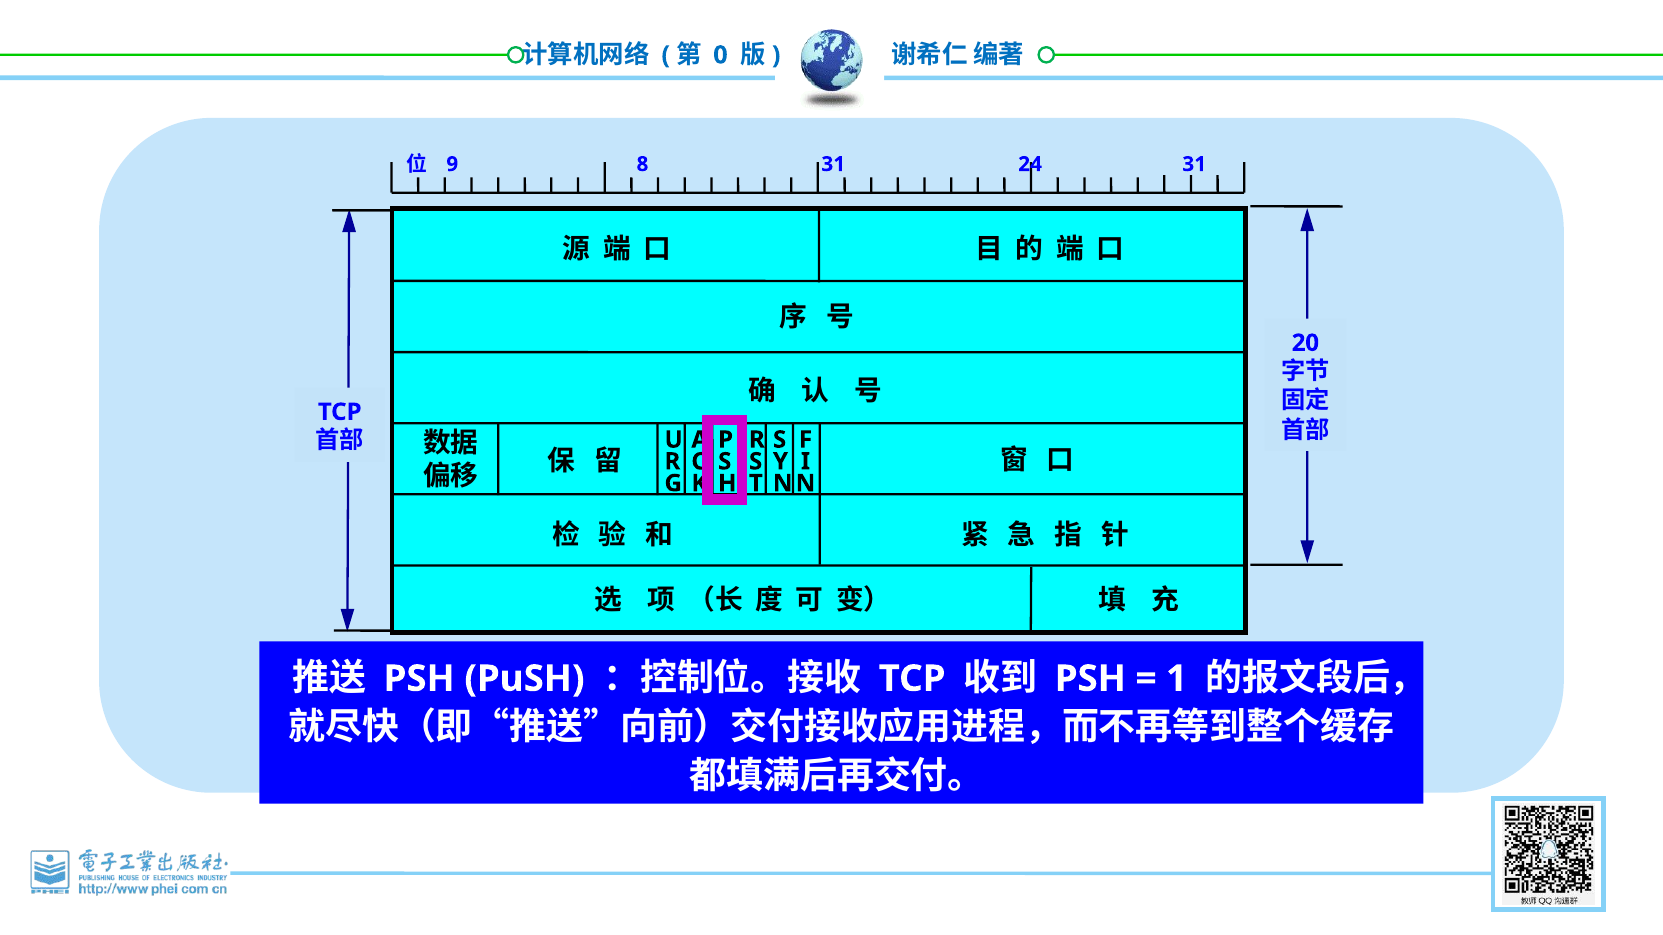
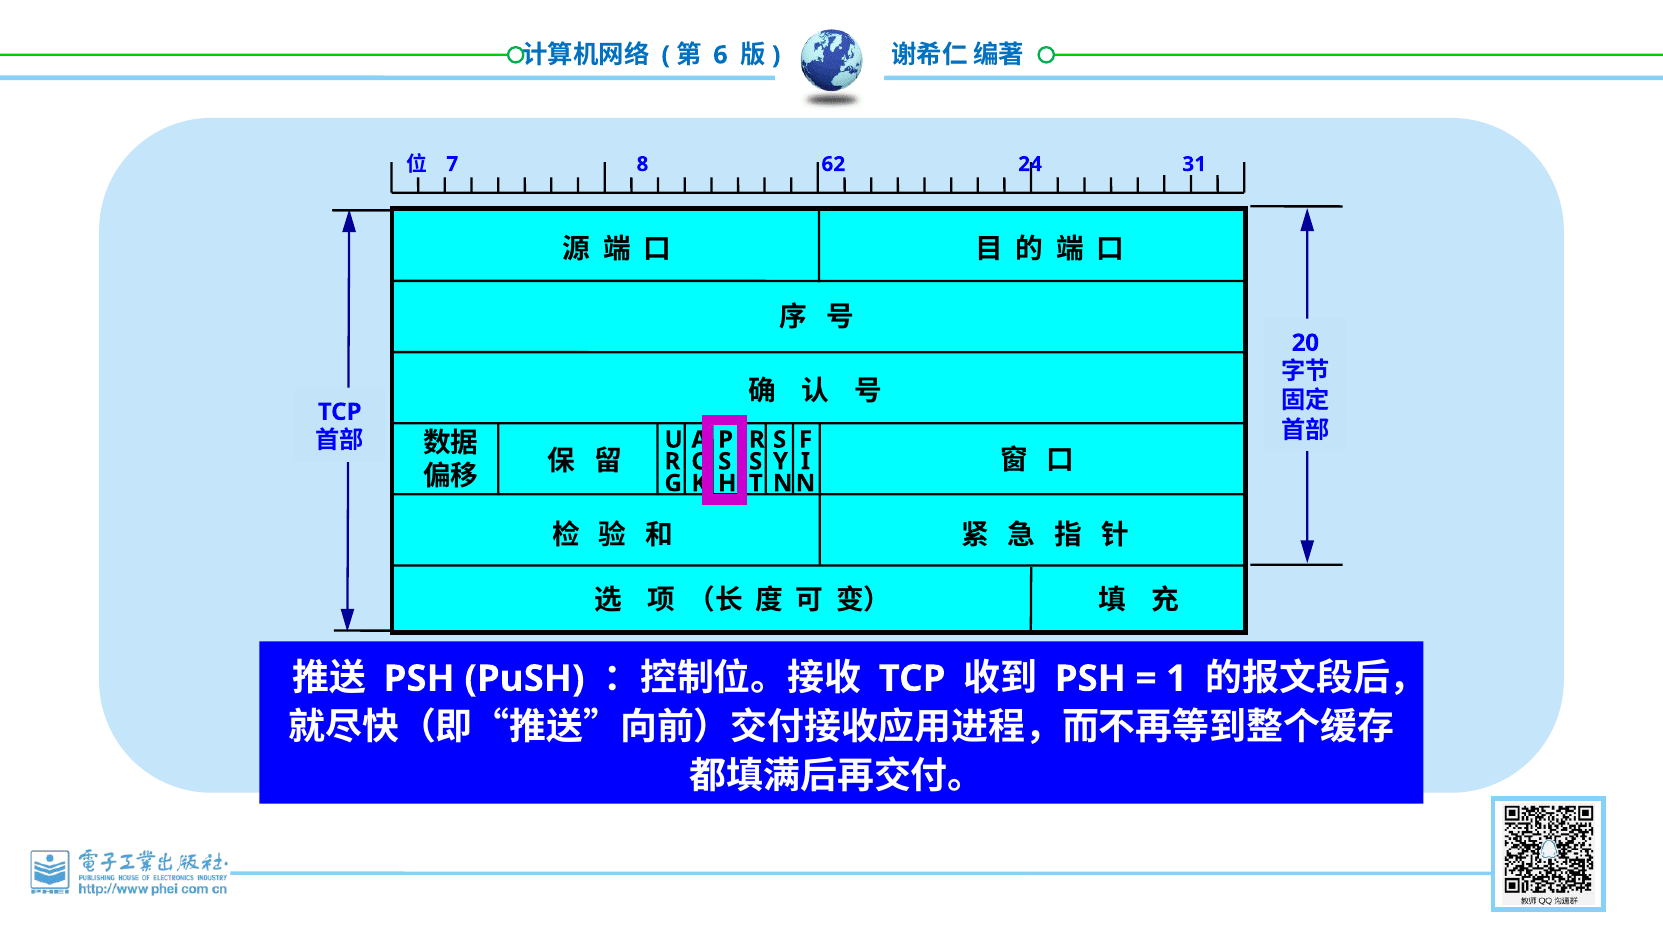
0: 0 -> 6
9: 9 -> 7
8 31: 31 -> 62
